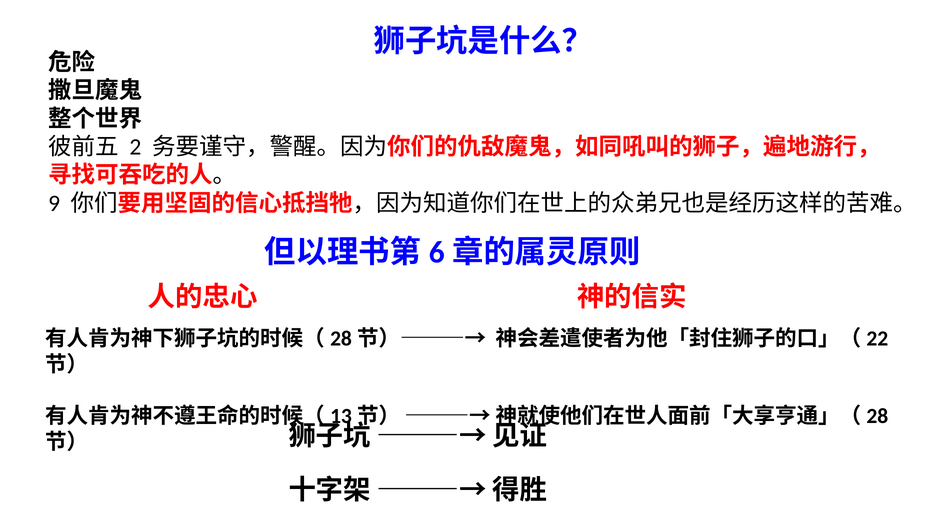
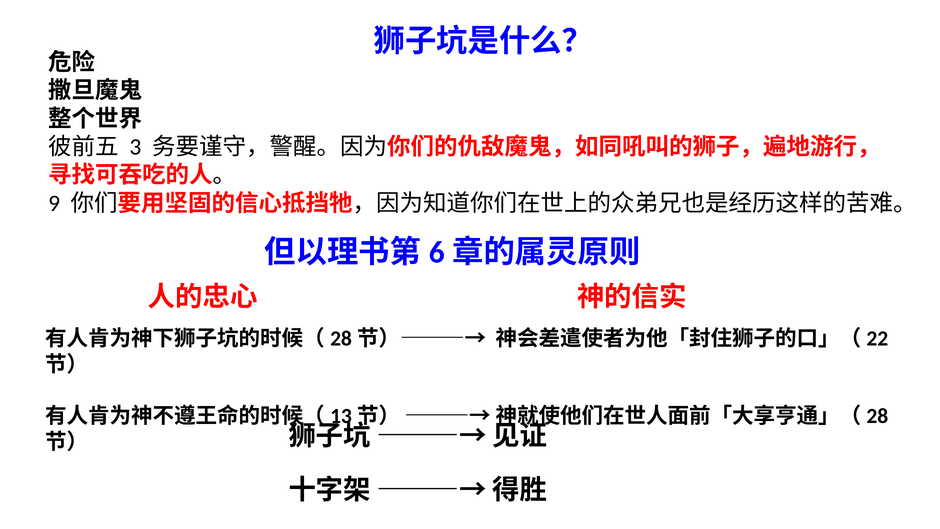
2: 2 -> 3
